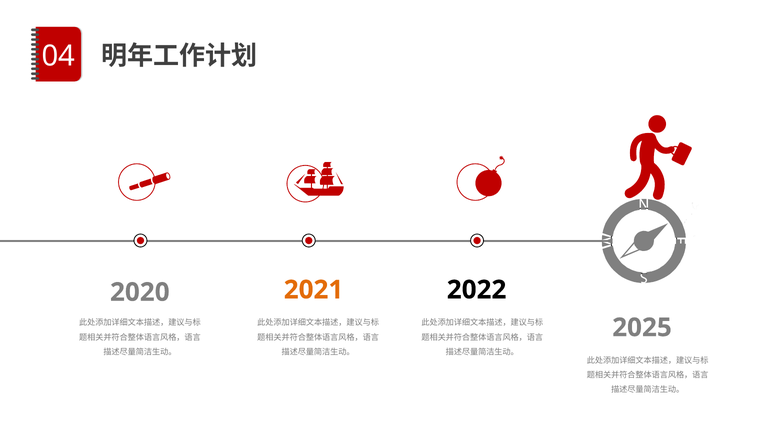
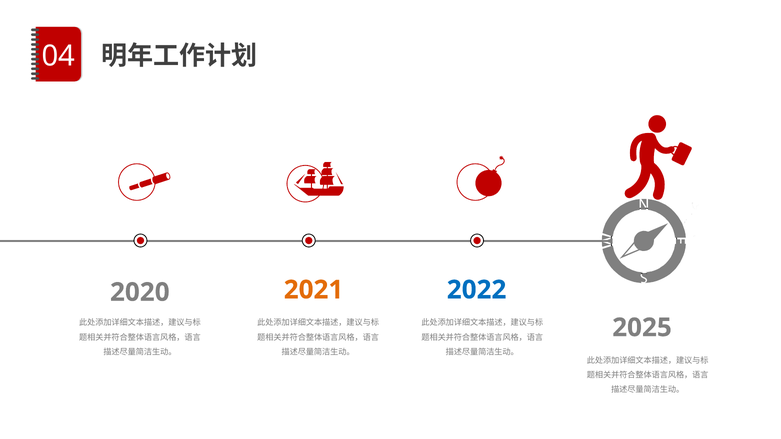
2022 colour: black -> blue
